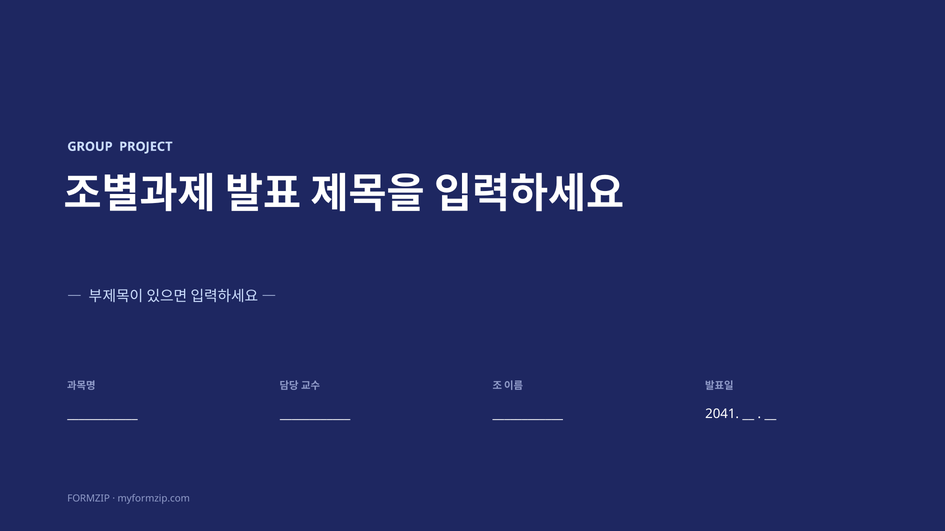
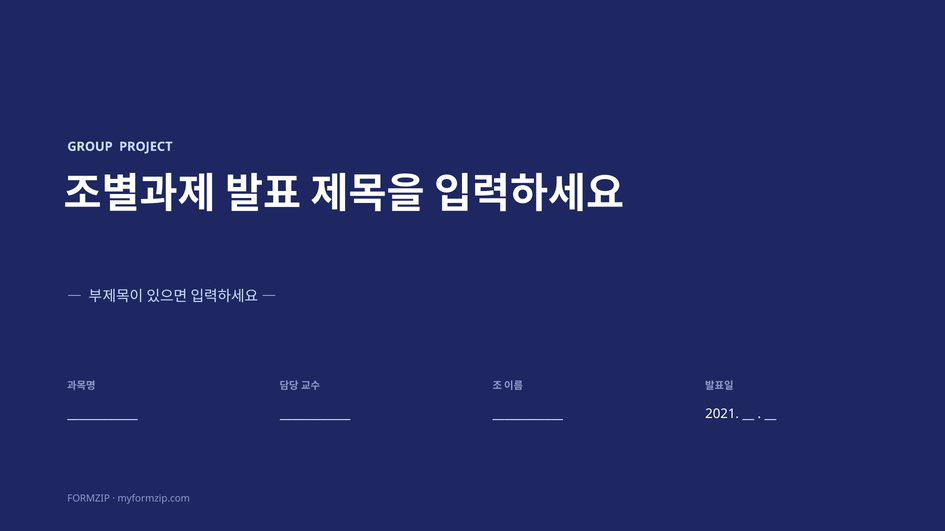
2041: 2041 -> 2021
